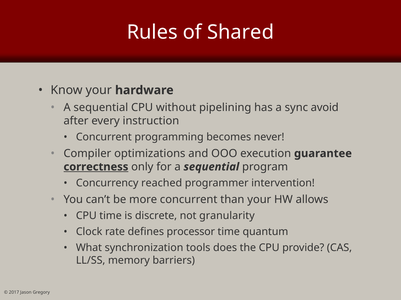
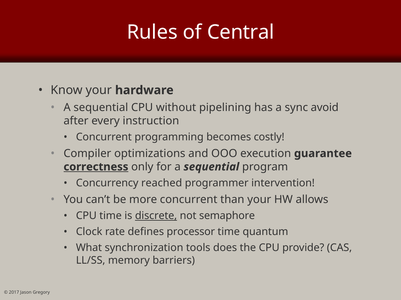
Shared: Shared -> Central
never: never -> costly
discrete underline: none -> present
granularity: granularity -> semaphore
